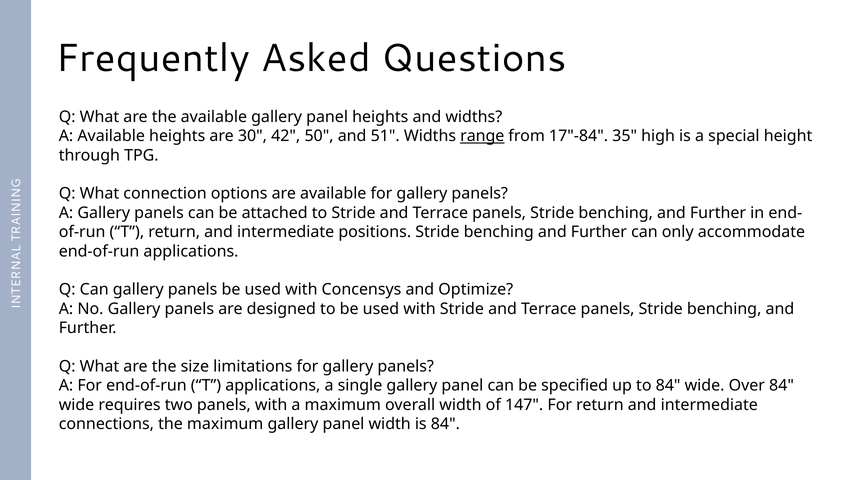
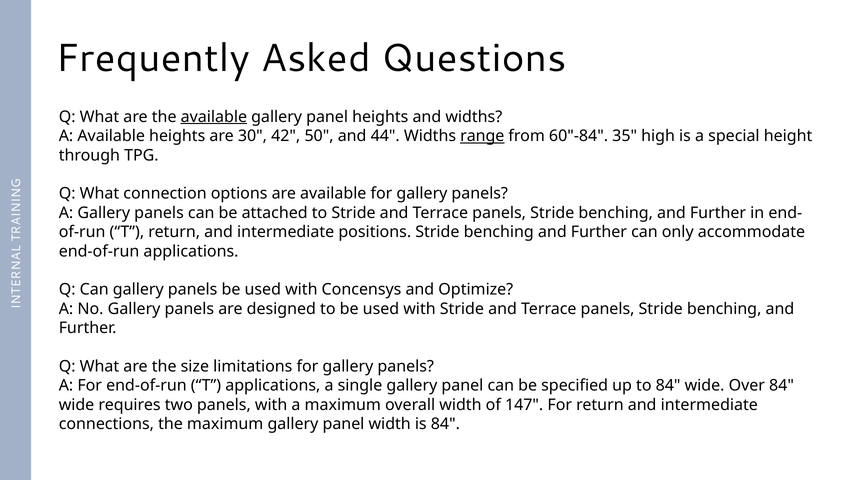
available at (214, 117) underline: none -> present
51: 51 -> 44
17"-84: 17"-84 -> 60"-84
